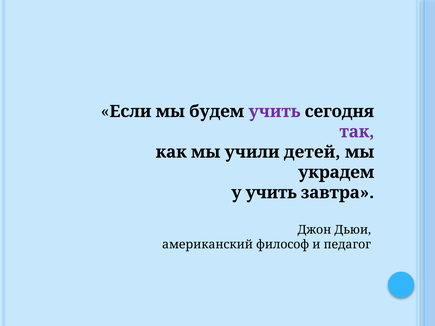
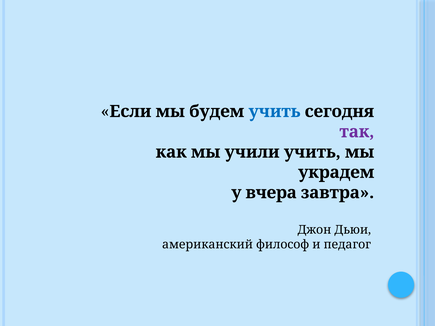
учить at (274, 112) colour: purple -> blue
учили детей: детей -> учить
у учить: учить -> вчера
